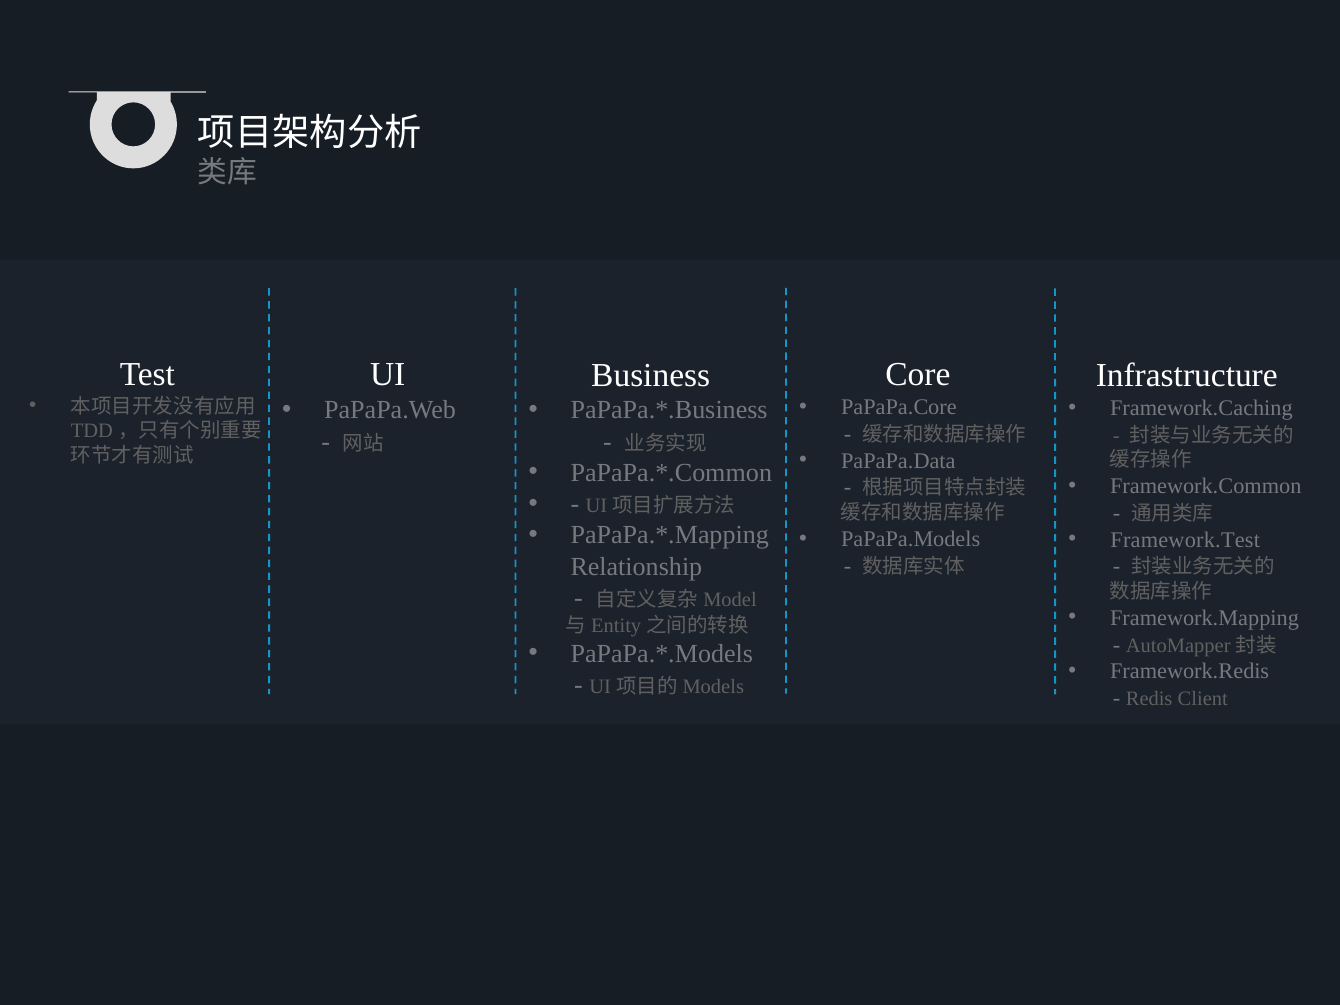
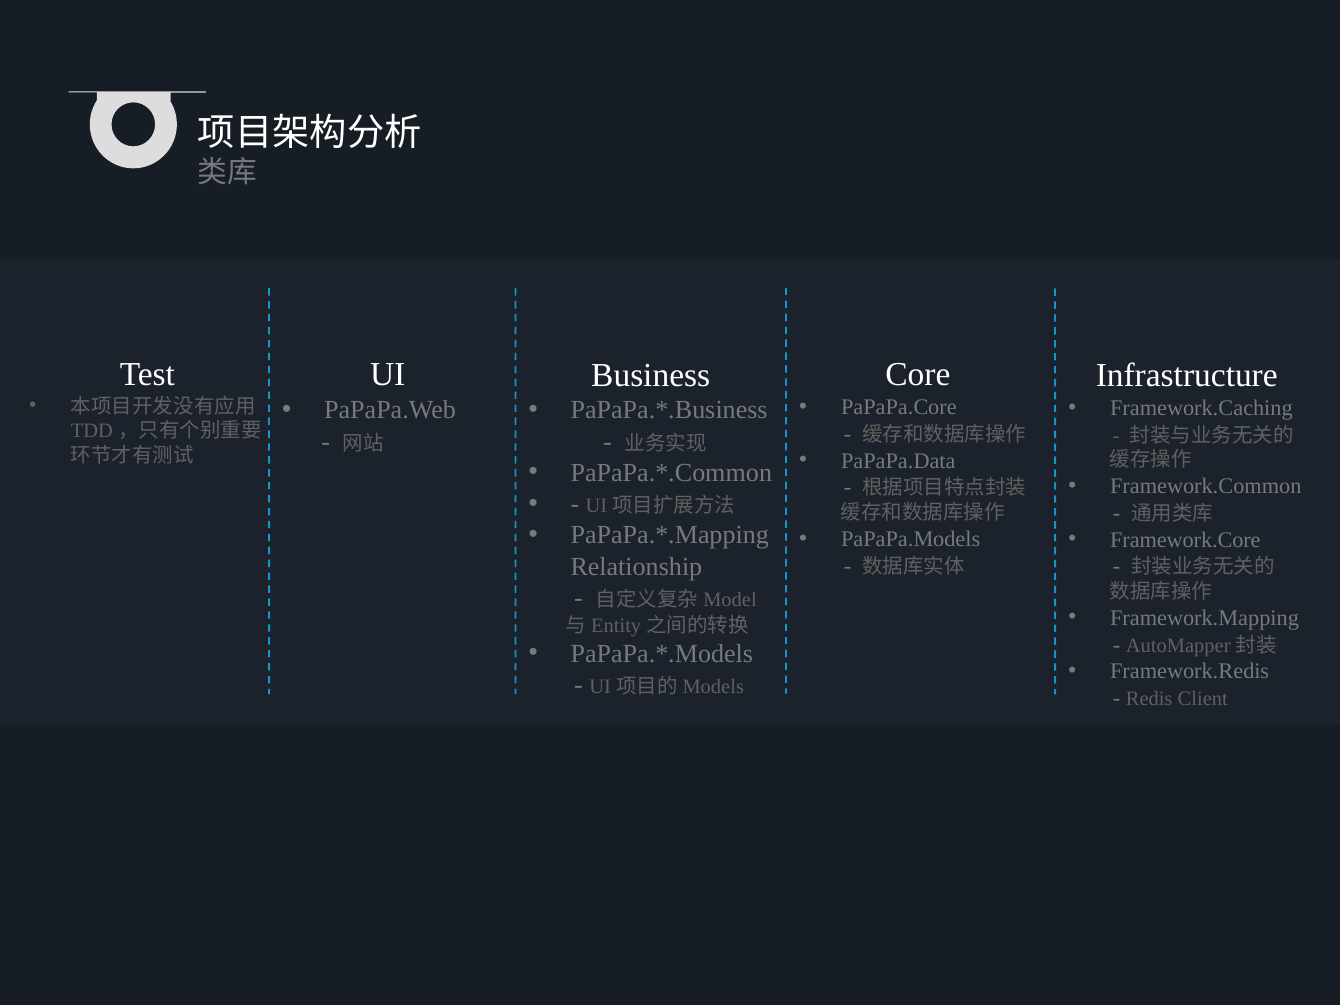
Framework.Test: Framework.Test -> Framework.Core
